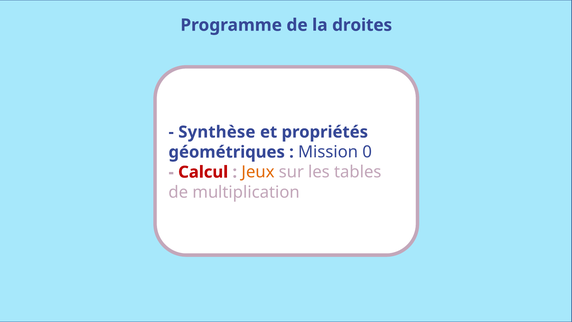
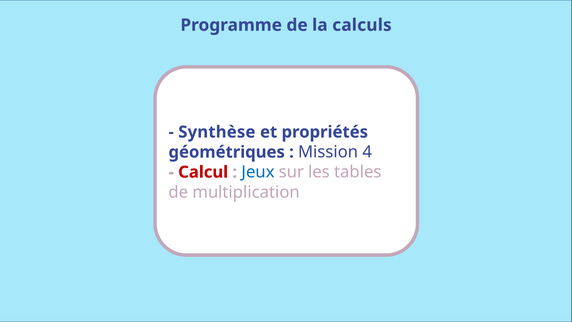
droites: droites -> calculs
0: 0 -> 4
Jeux colour: orange -> blue
